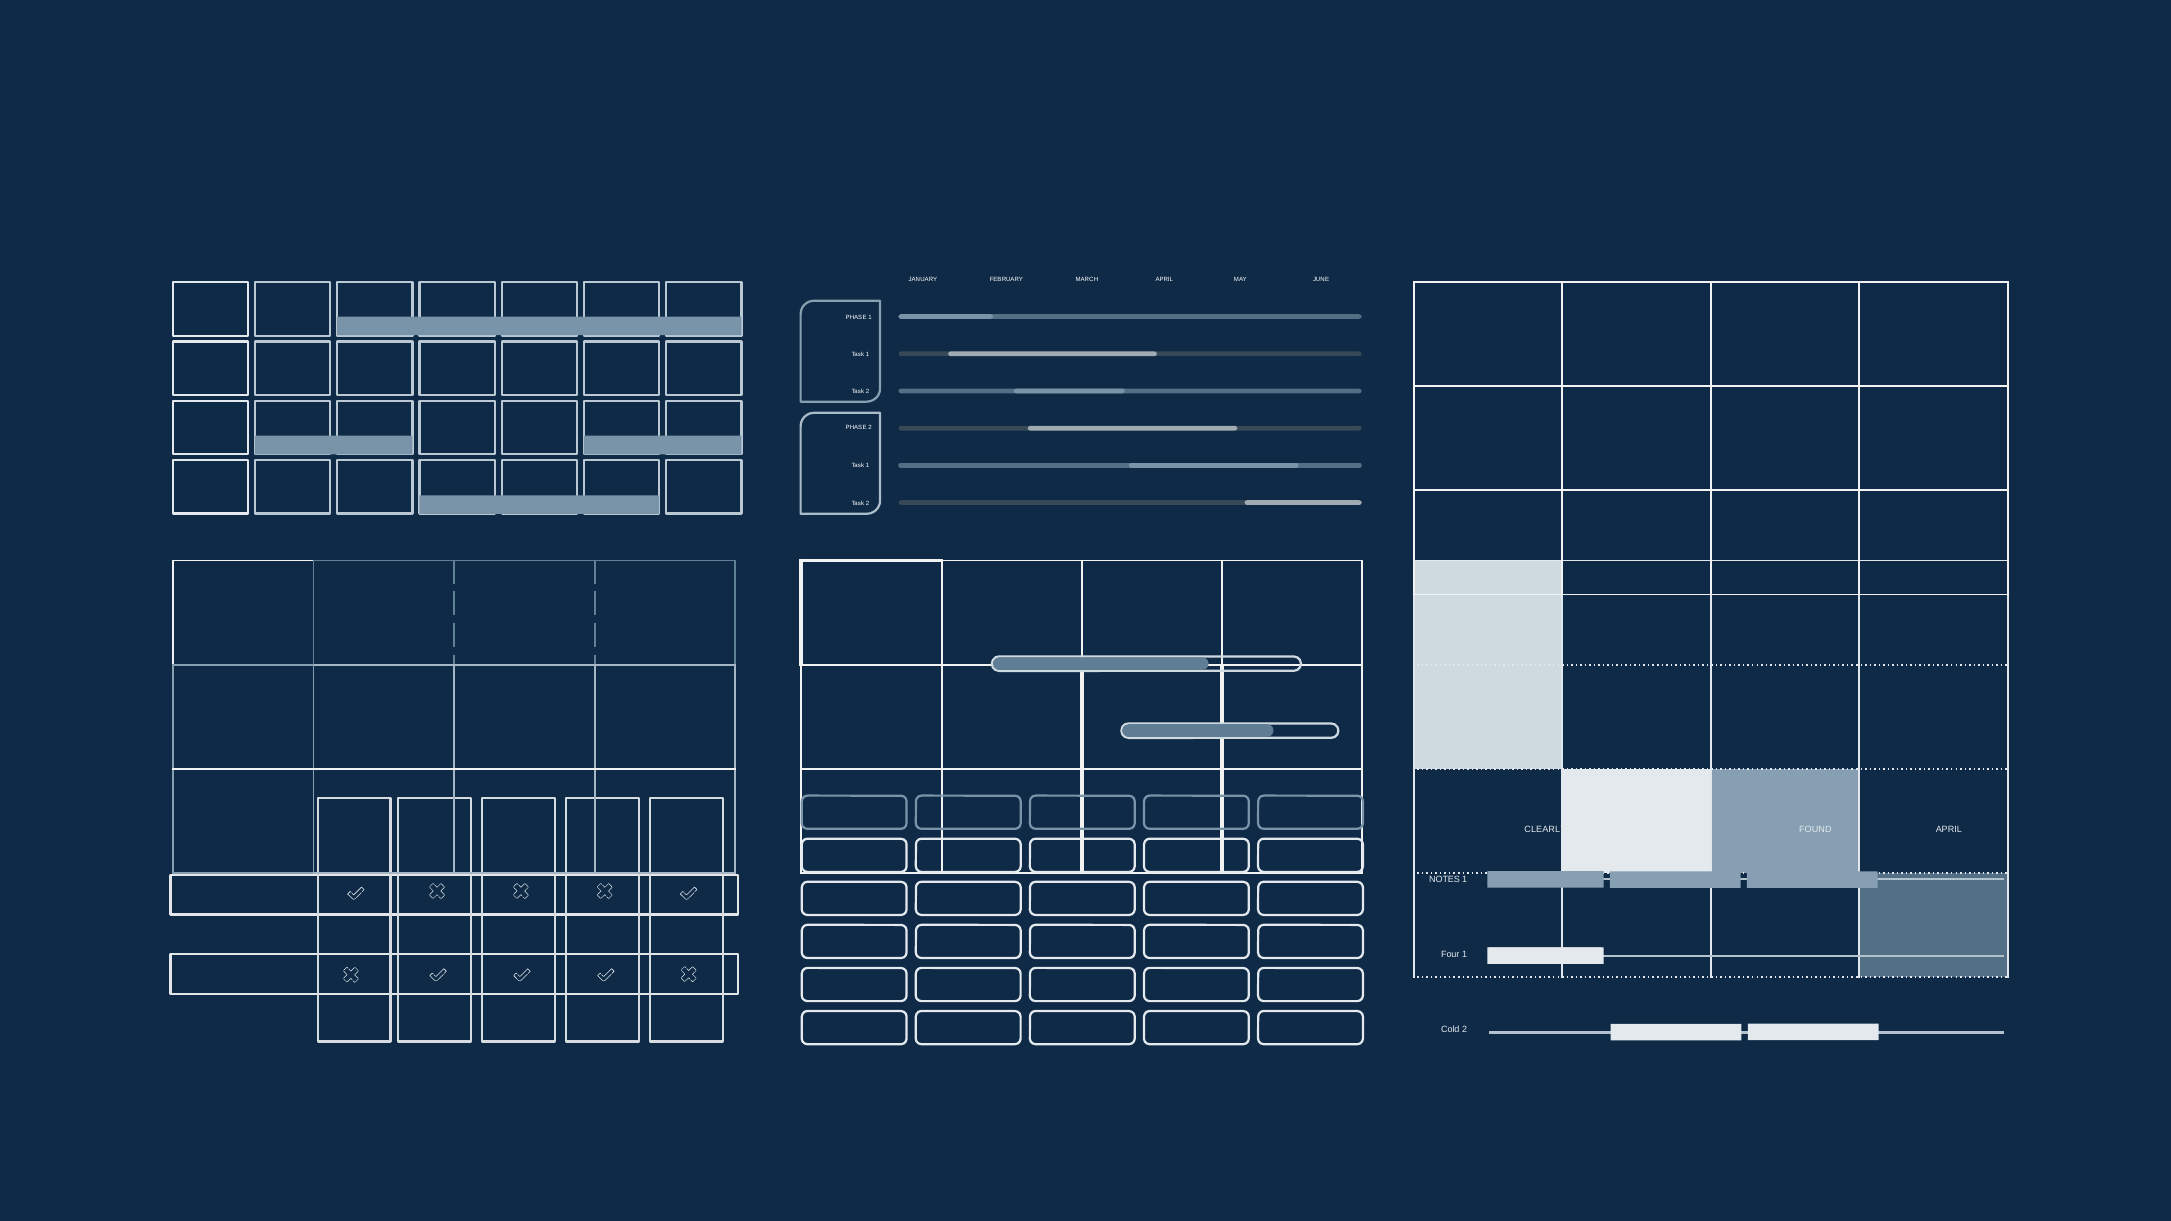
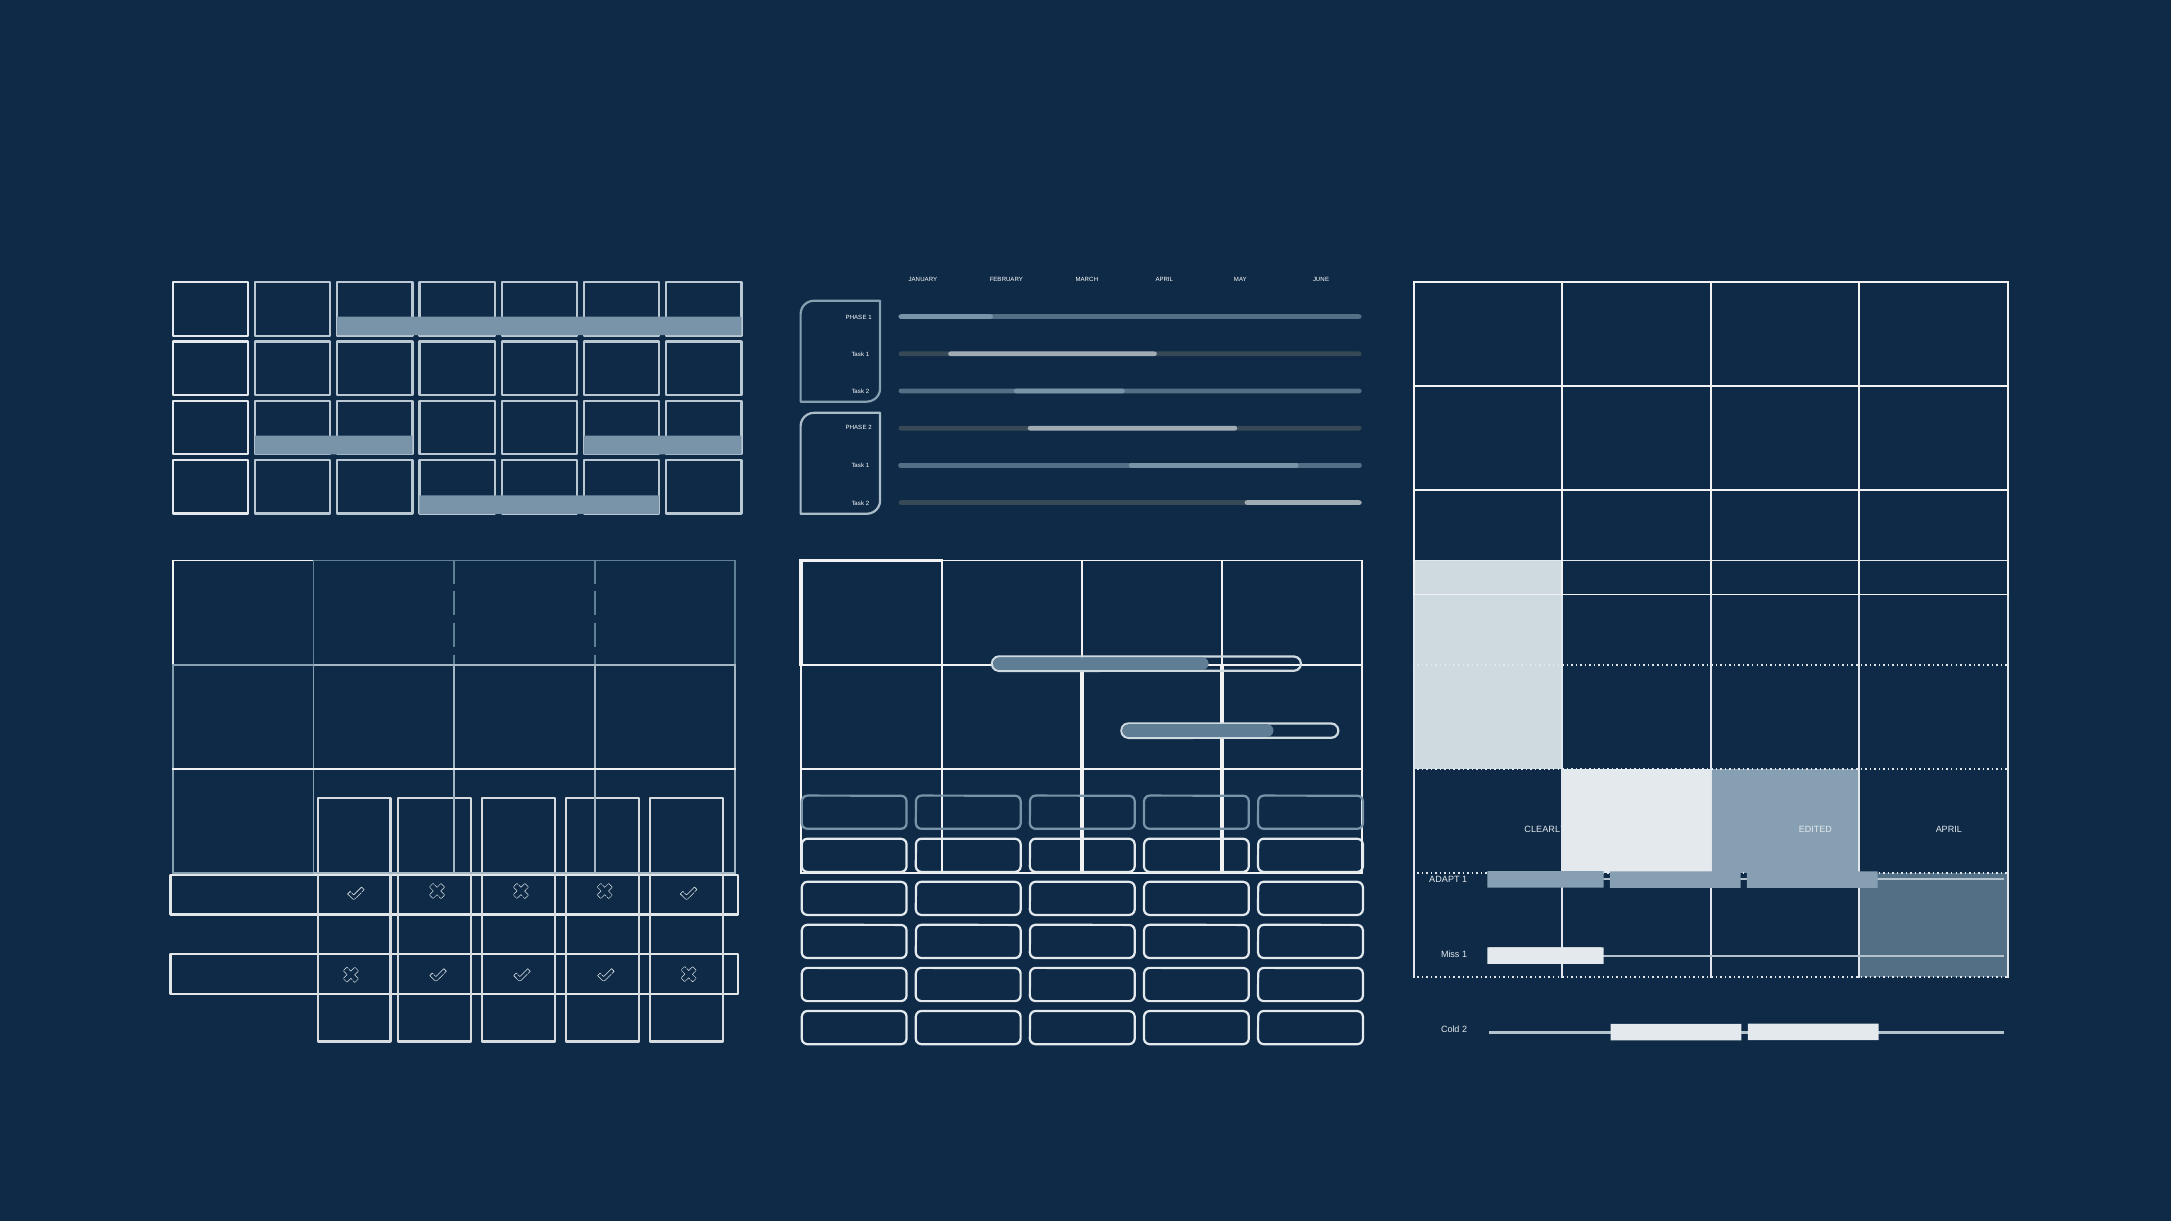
FOUND: FOUND -> EDITED
NOTES: NOTES -> ADAPT
Four: Four -> Miss
